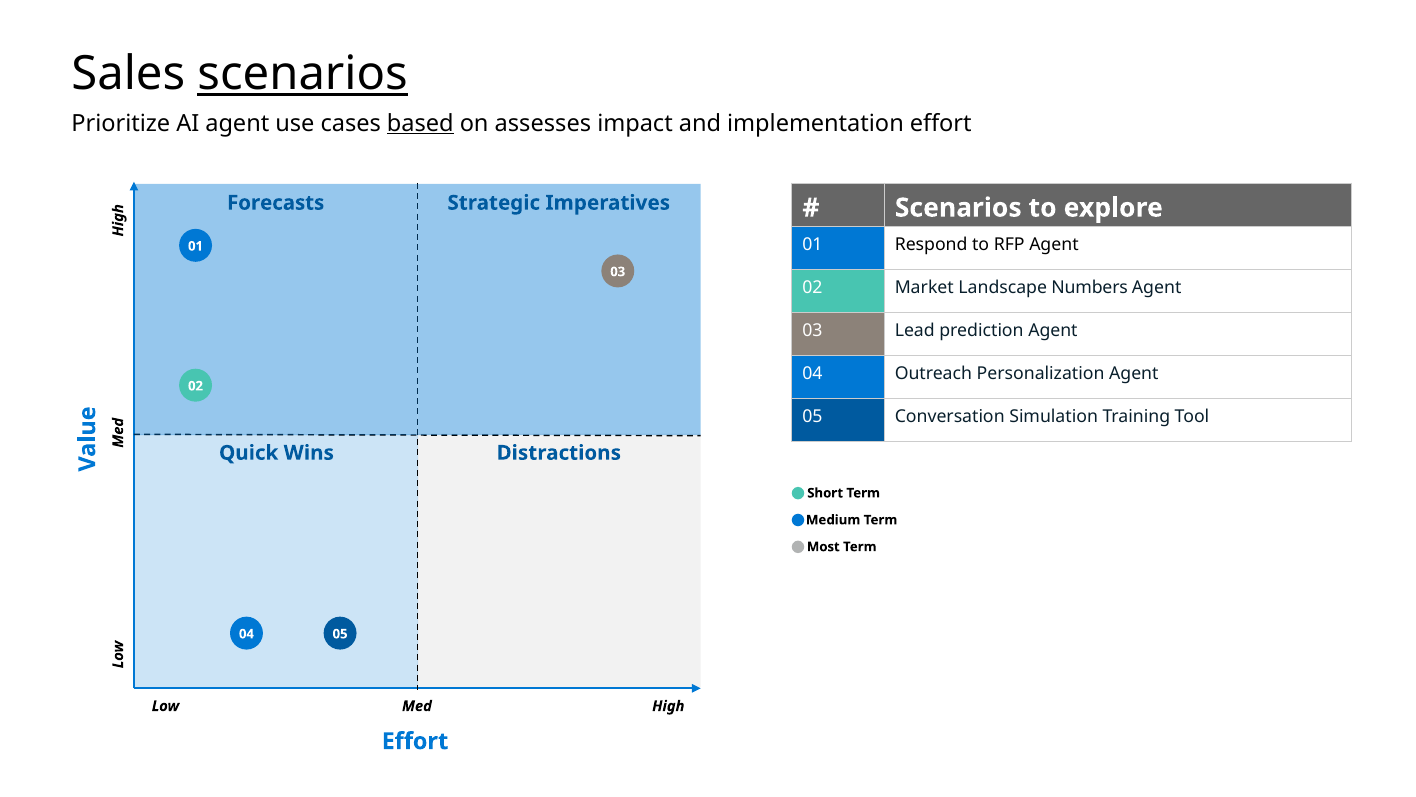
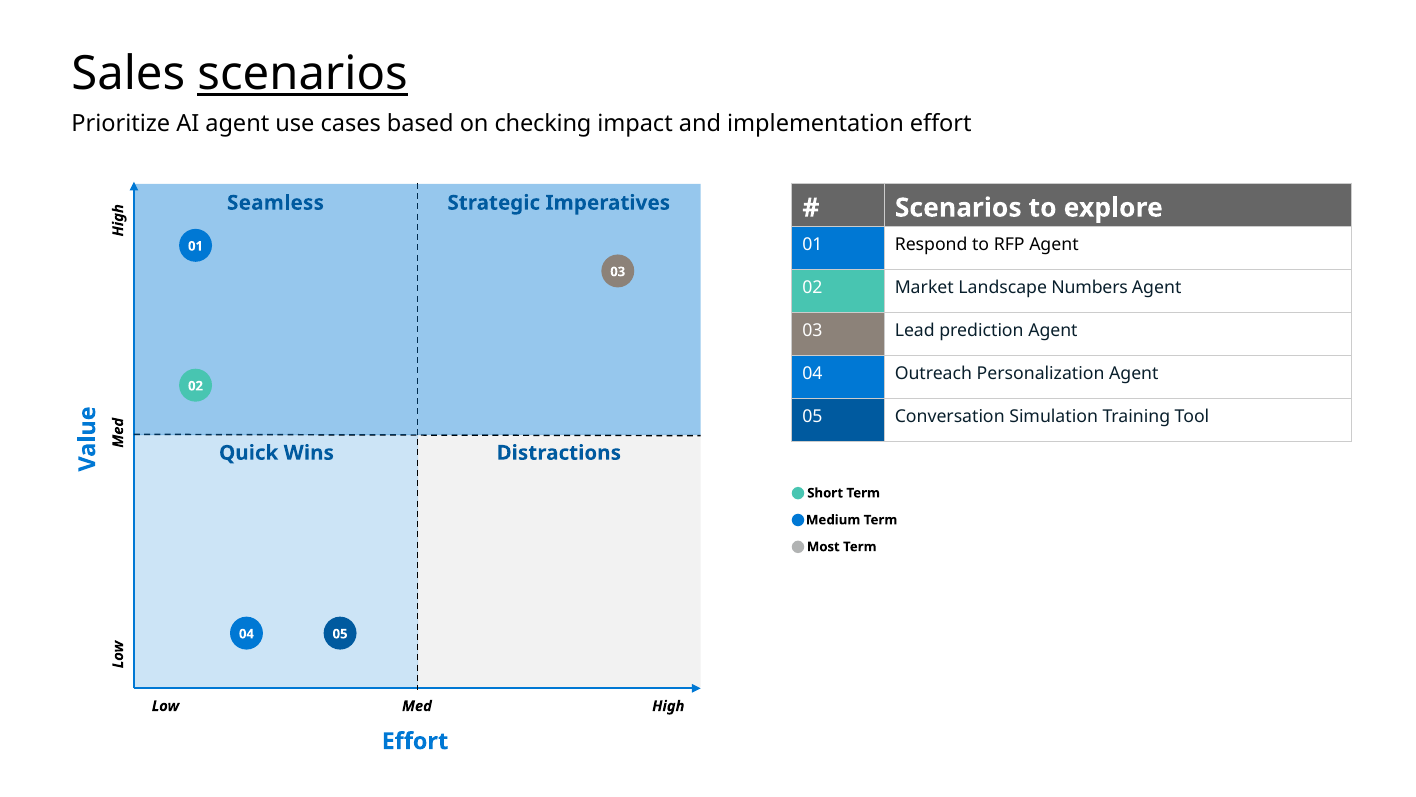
based underline: present -> none
assesses: assesses -> checking
Forecasts: Forecasts -> Seamless
